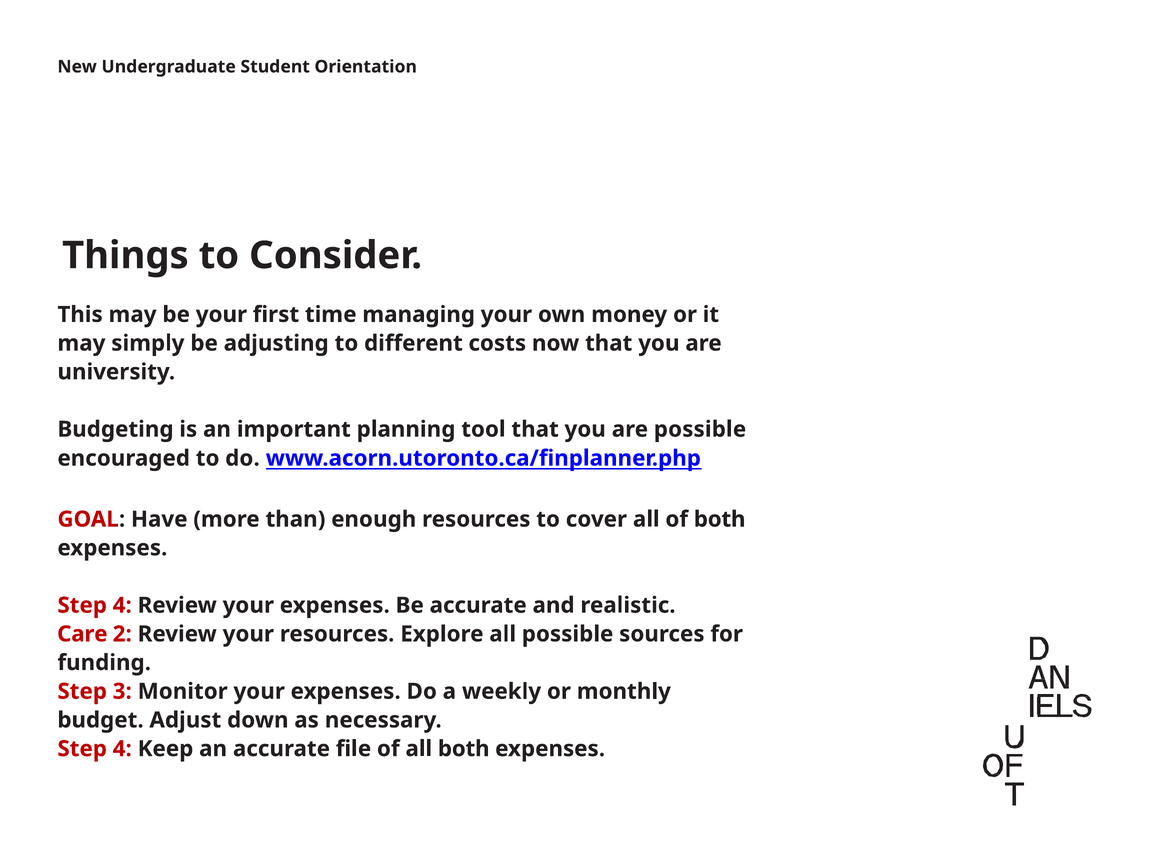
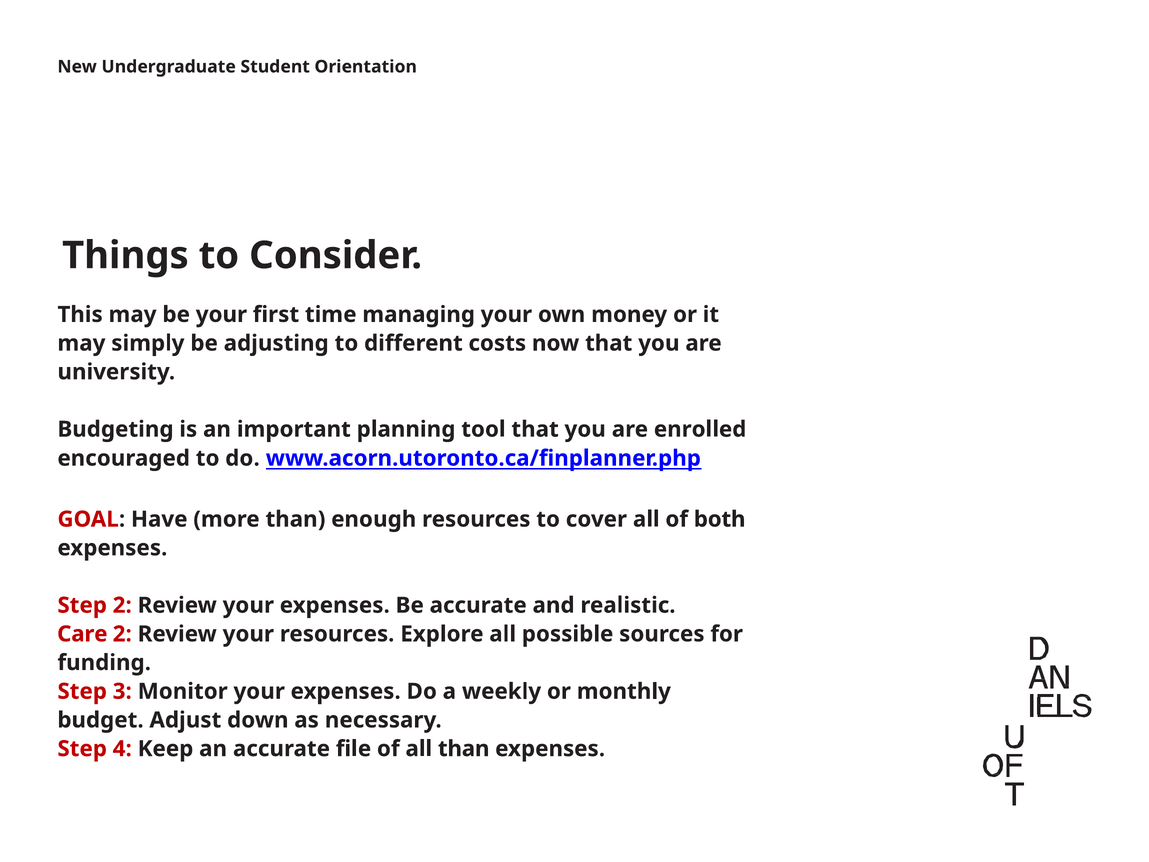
are possible: possible -> enrolled
4 at (122, 605): 4 -> 2
all both: both -> than
